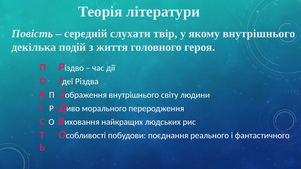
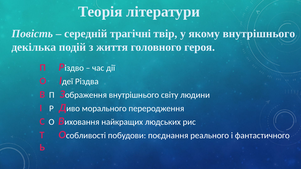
слухати: слухати -> трагічні
